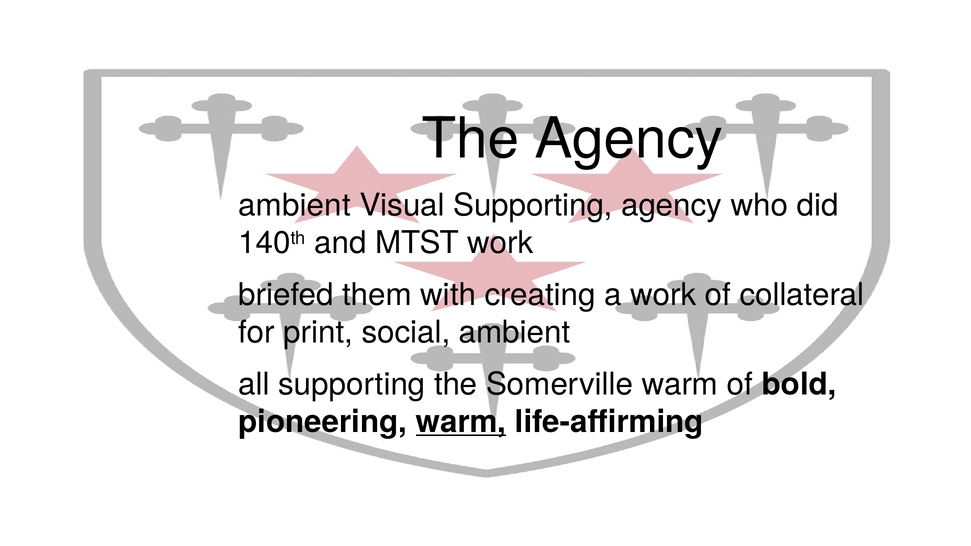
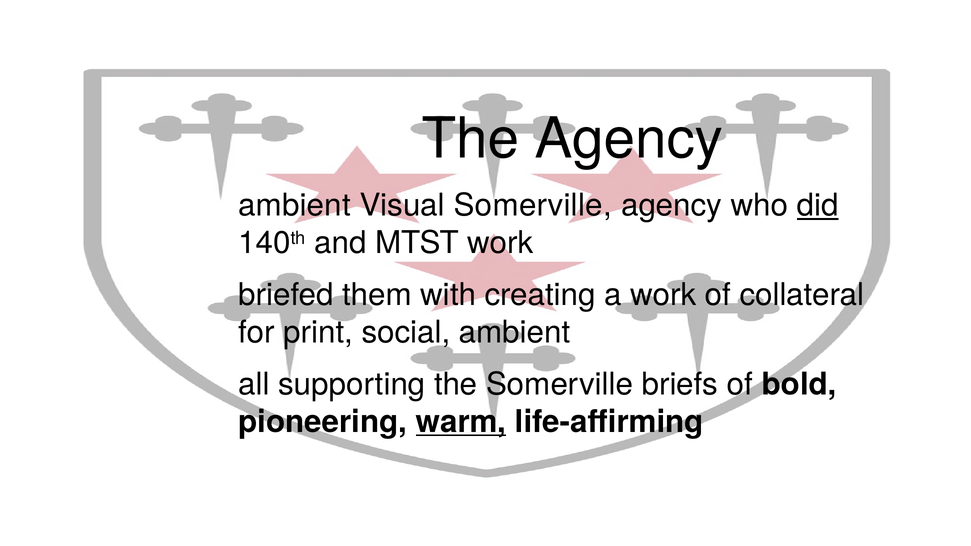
Visual Supporting: Supporting -> Somerville
did underline: none -> present
Somerville warm: warm -> briefs
